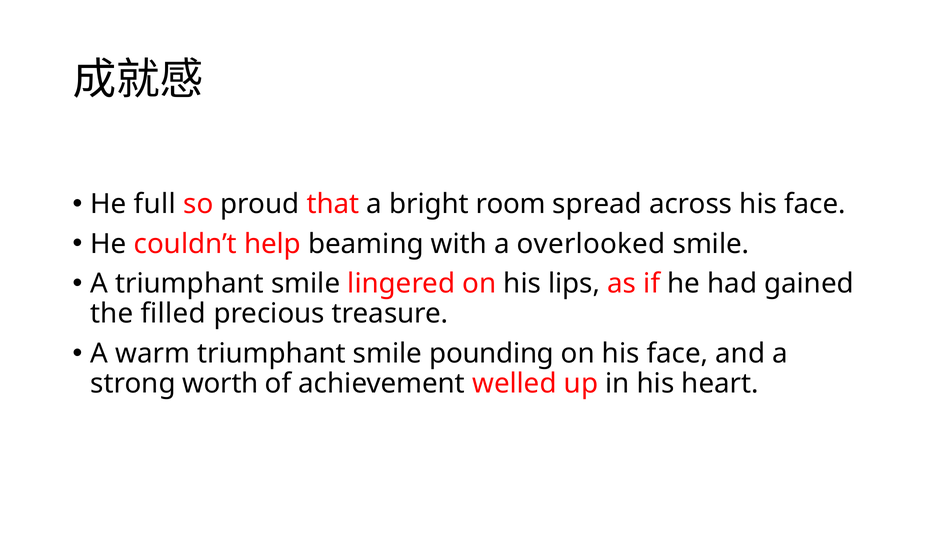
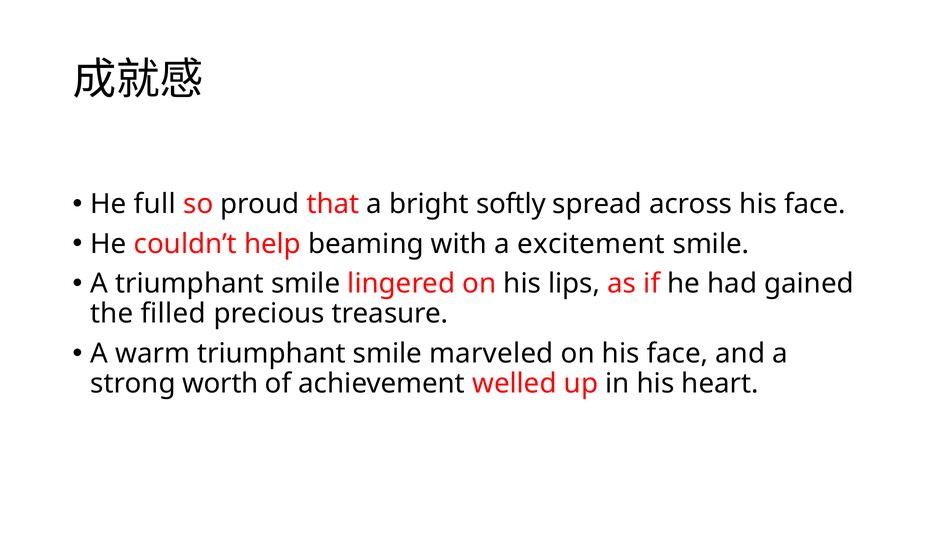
room: room -> softly
overlooked: overlooked -> excitement
pounding: pounding -> marveled
